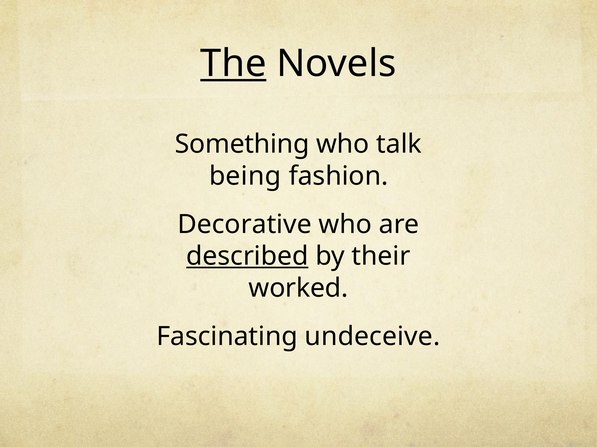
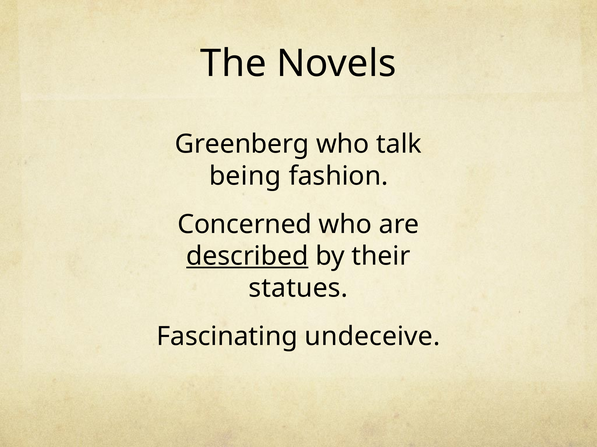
The underline: present -> none
Something: Something -> Greenberg
Decorative: Decorative -> Concerned
worked: worked -> statues
